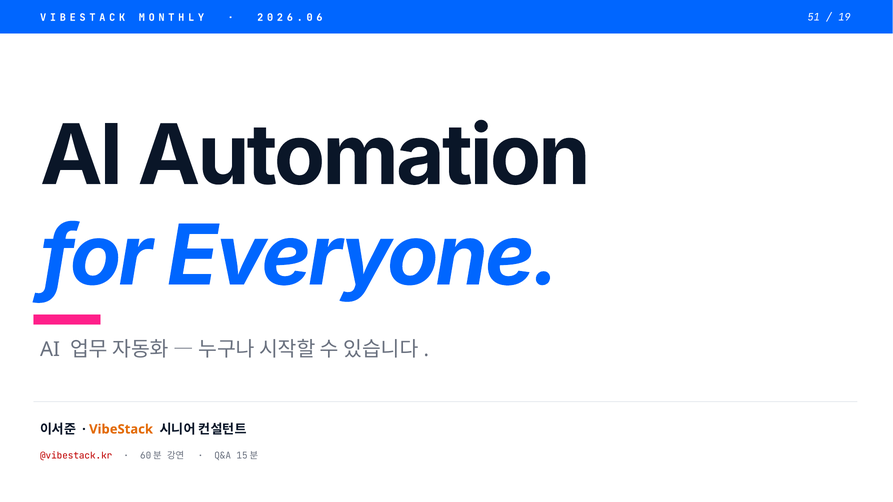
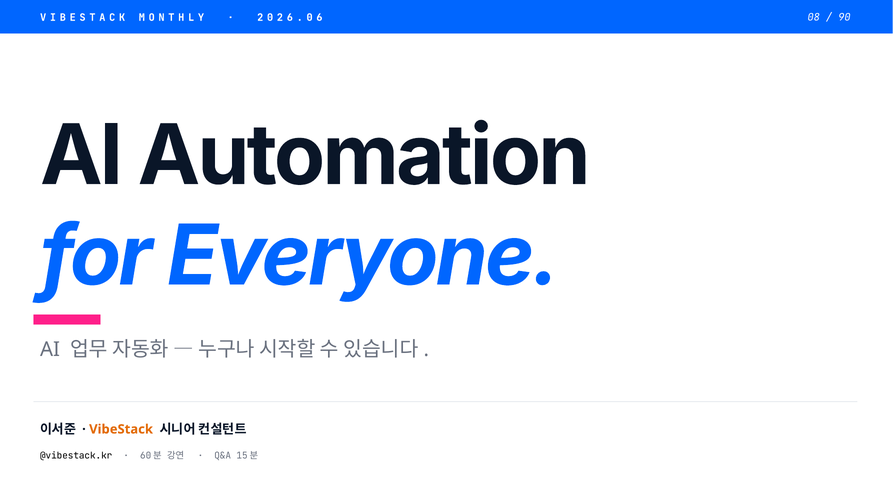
51: 51 -> 08
19: 19 -> 90
@vibestack.kr colour: red -> black
